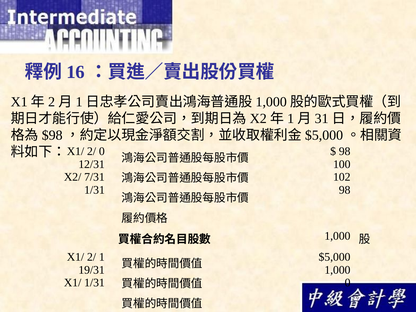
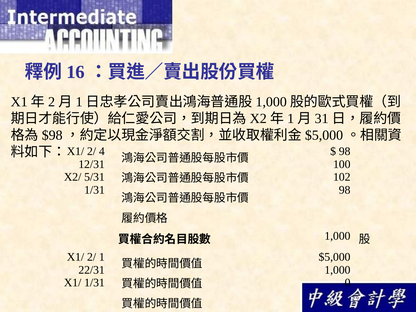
2/ 0: 0 -> 4
7/31: 7/31 -> 5/31
19/31: 19/31 -> 22/31
